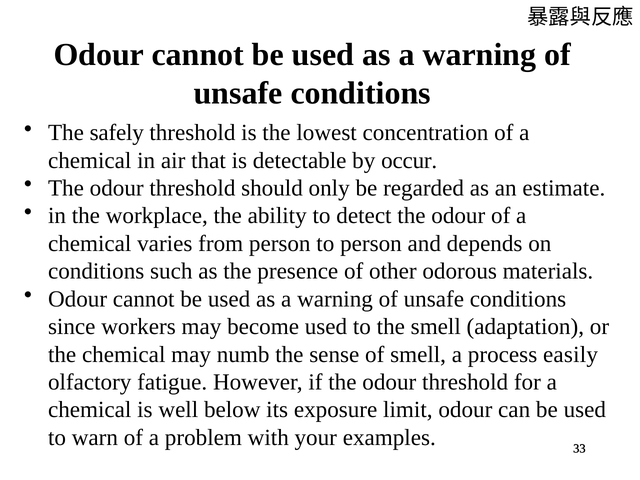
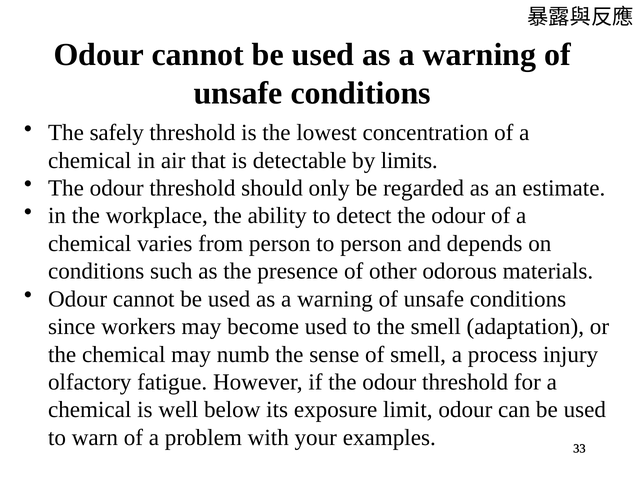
occur: occur -> limits
easily: easily -> injury
